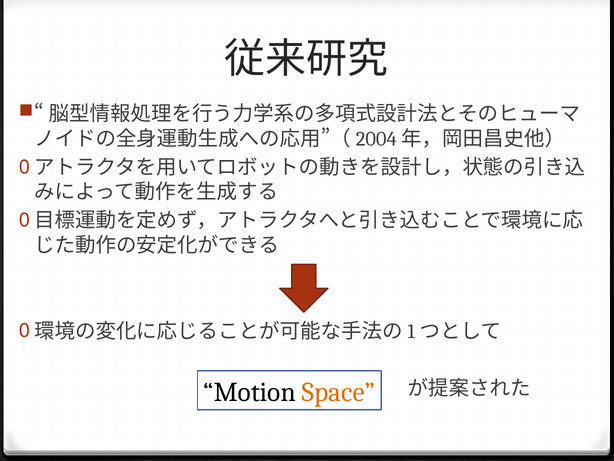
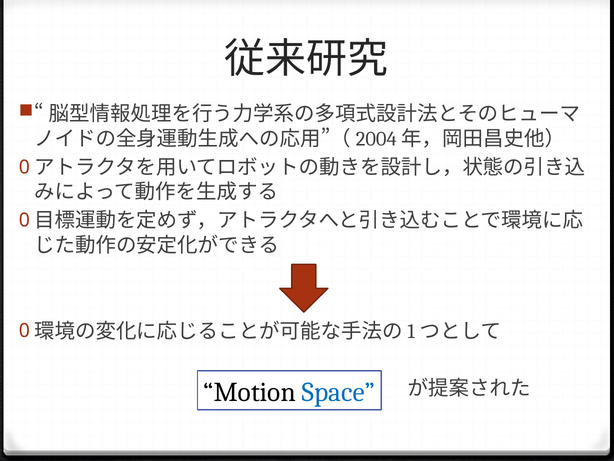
Space colour: orange -> blue
